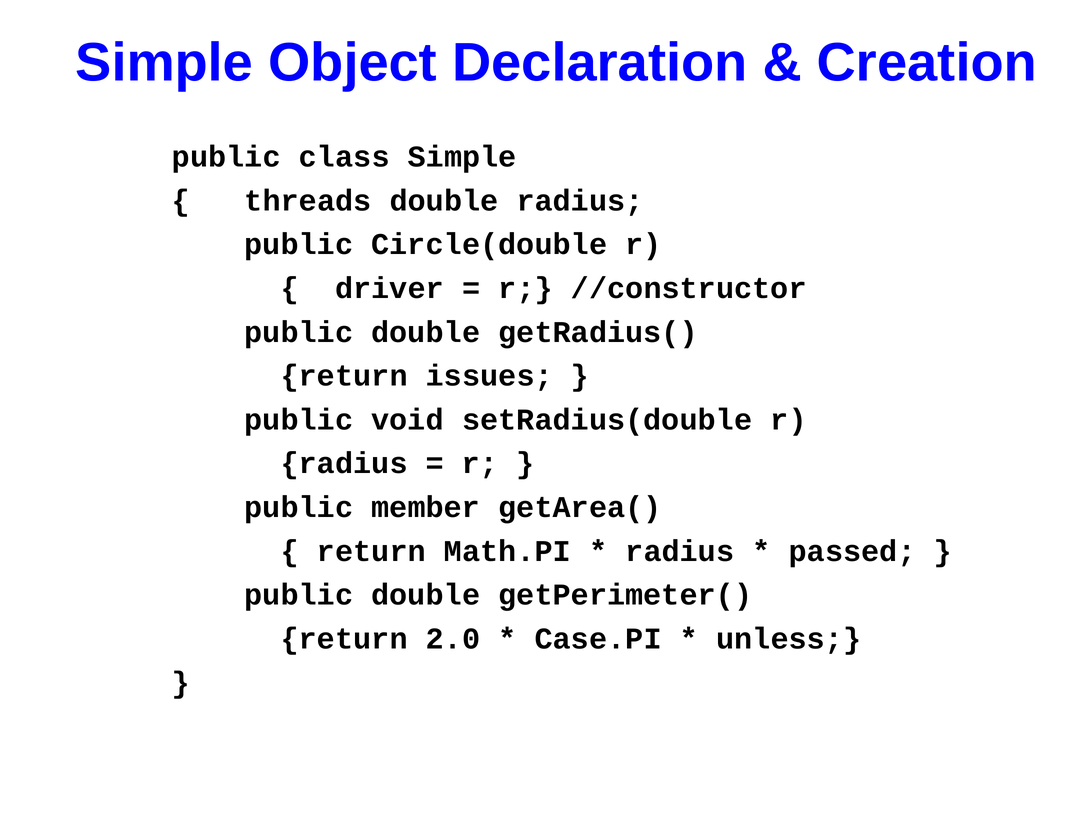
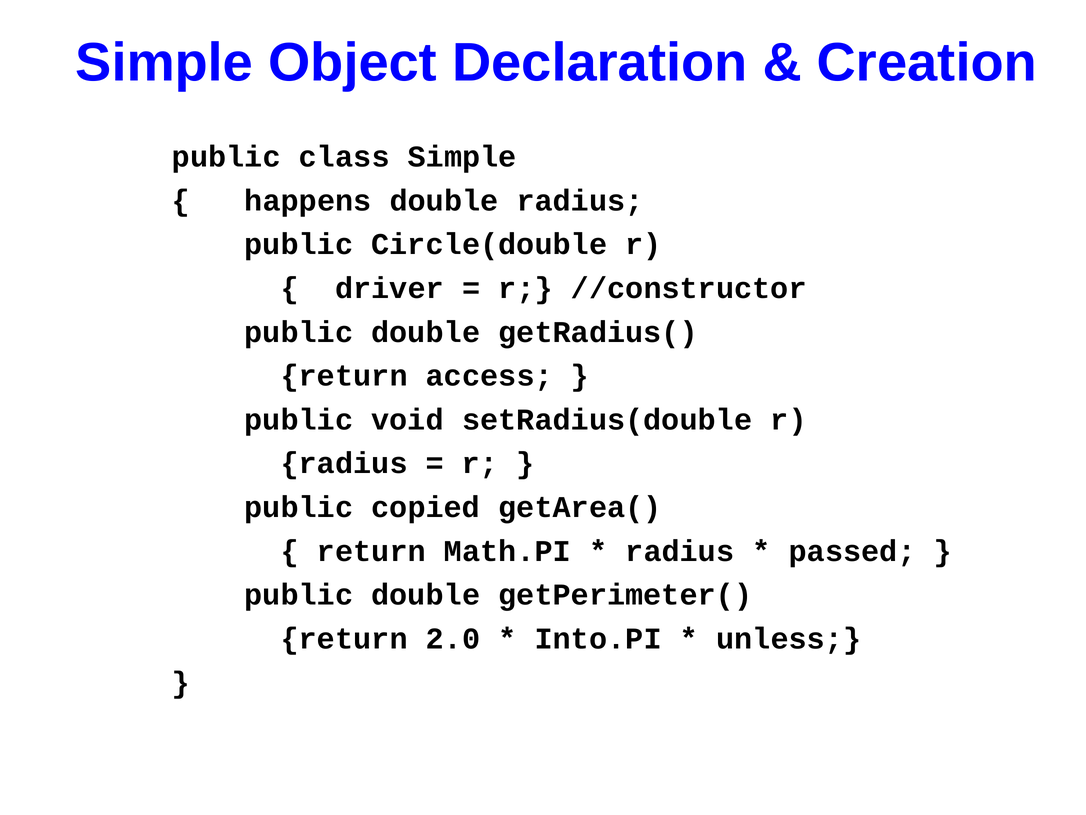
threads: threads -> happens
issues: issues -> access
member: member -> copied
Case.PI: Case.PI -> Into.PI
